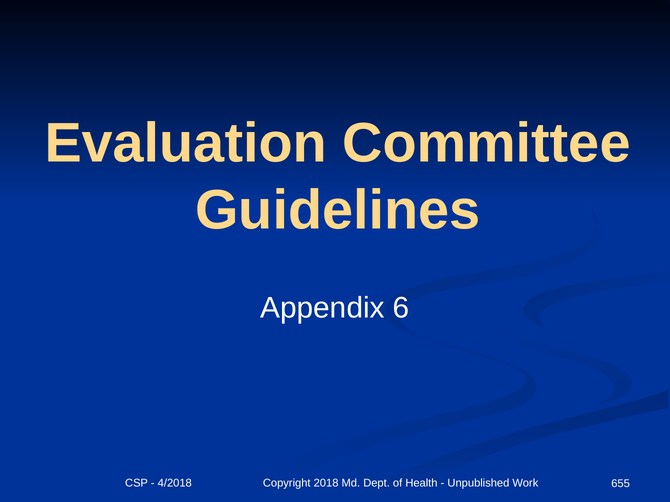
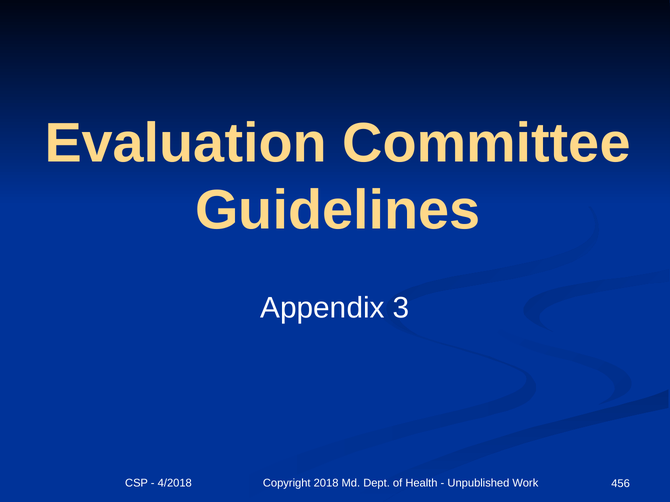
6: 6 -> 3
655: 655 -> 456
